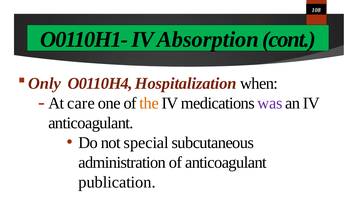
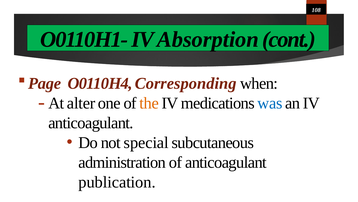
Only: Only -> Page
Hospitalization: Hospitalization -> Corresponding
care: care -> alter
was colour: purple -> blue
